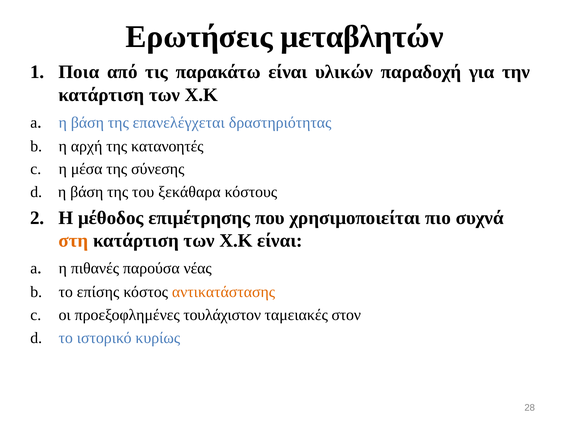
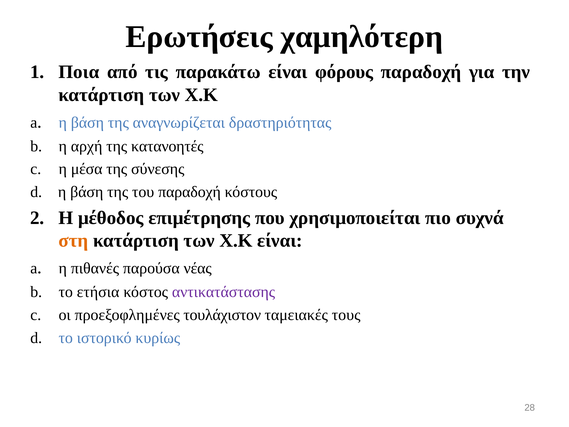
μεταβλητών: μεταβλητών -> χαμηλότερη
υλικών: υλικών -> φόρους
επανελέγχεται: επανελέγχεται -> αναγνωρίζεται
του ξεκάθαρα: ξεκάθαρα -> παραδοχή
επίσης: επίσης -> ετήσια
αντικατάστασης colour: orange -> purple
στον: στον -> τους
